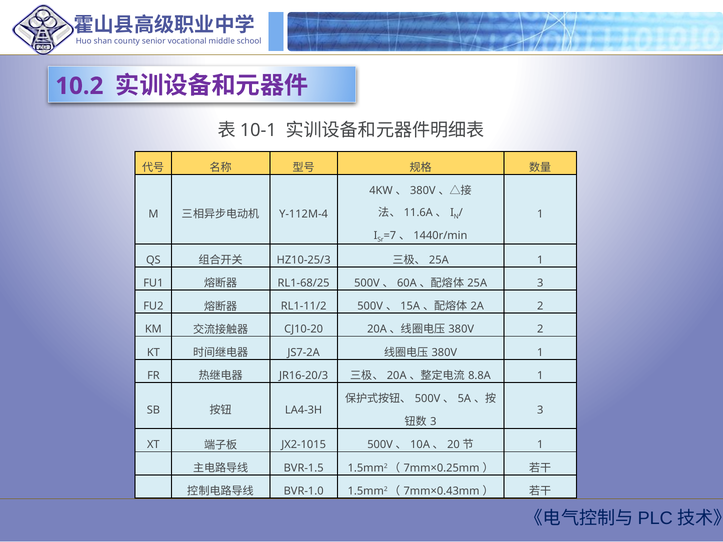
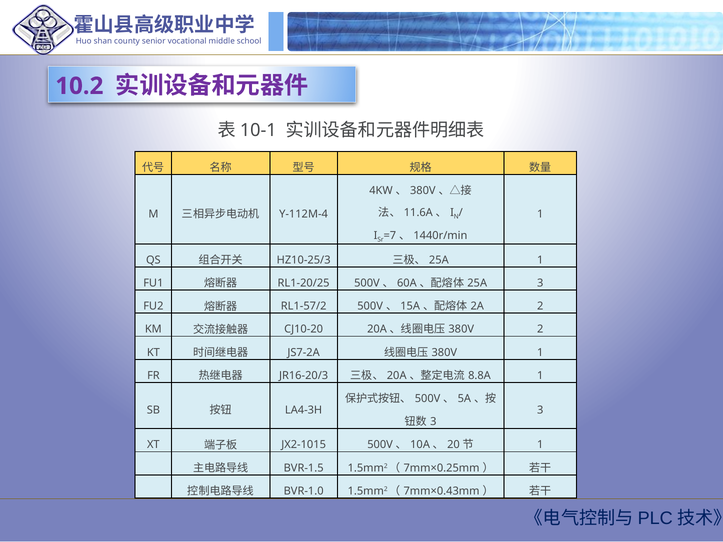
RL1-68/25: RL1-68/25 -> RL1-20/25
RL1-11/2: RL1-11/2 -> RL1-57/2
